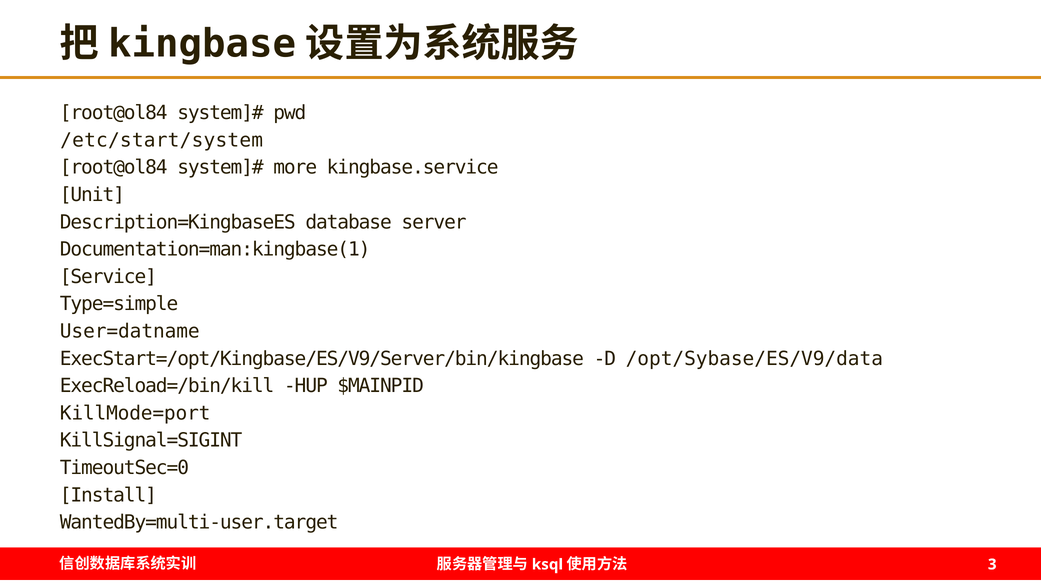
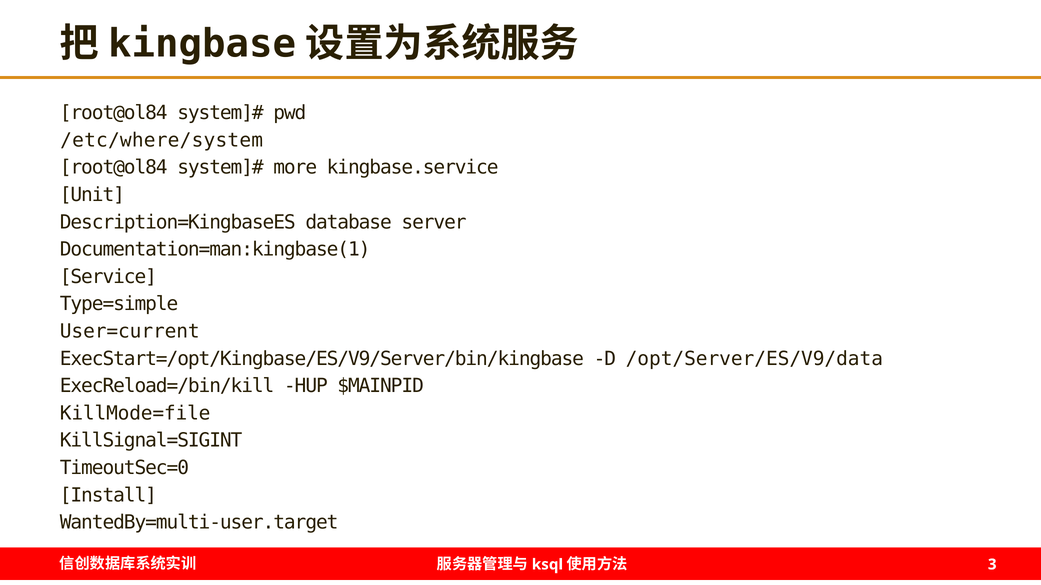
/etc/start/system: /etc/start/system -> /etc/where/system
User=datname: User=datname -> User=current
/opt/Sybase/ES/V9/data: /opt/Sybase/ES/V9/data -> /opt/Server/ES/V9/data
KillMode=port: KillMode=port -> KillMode=file
